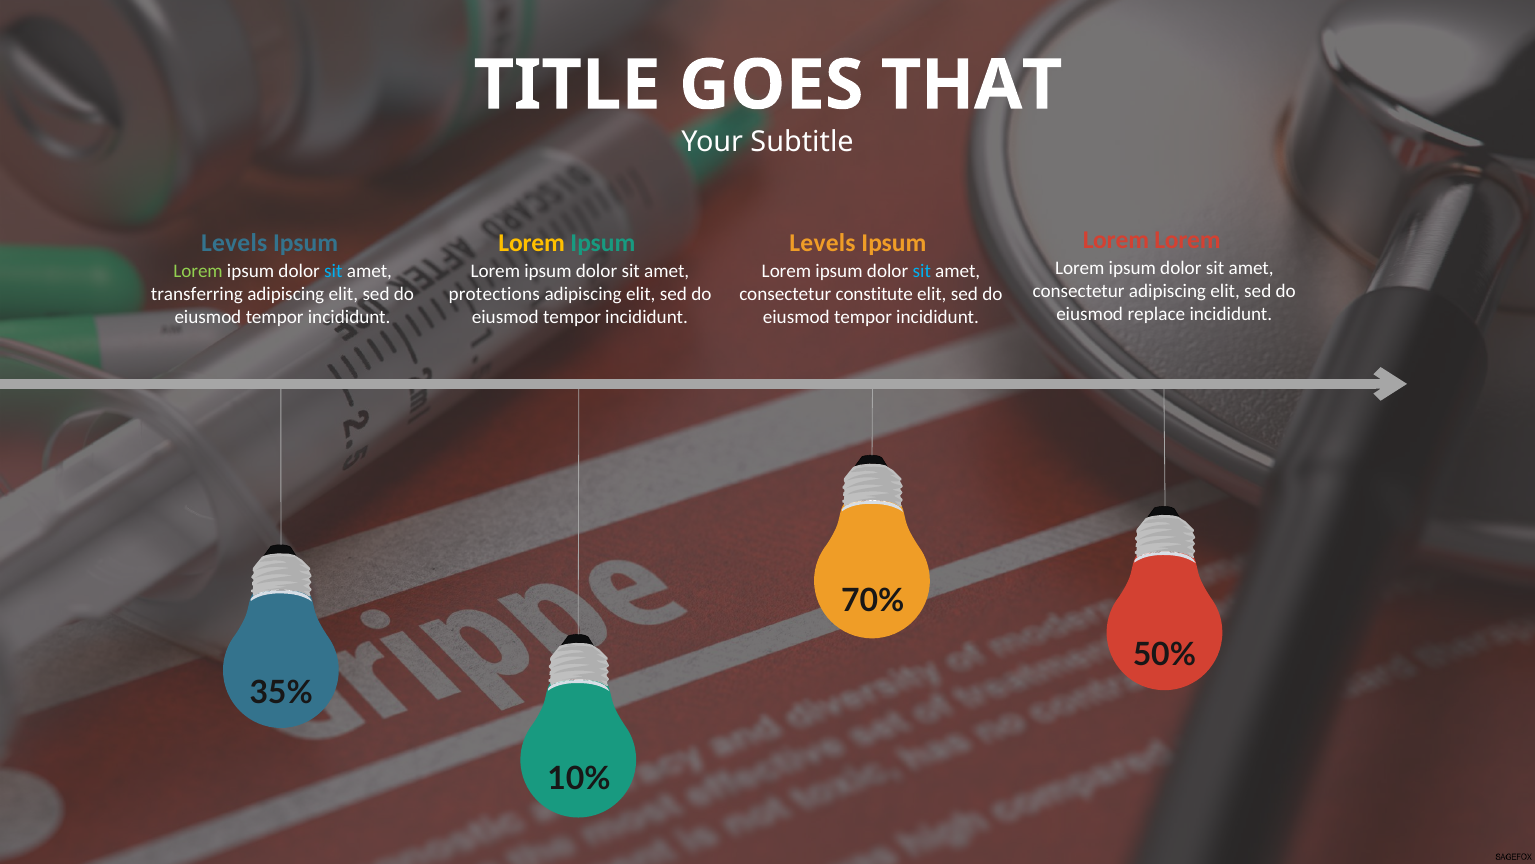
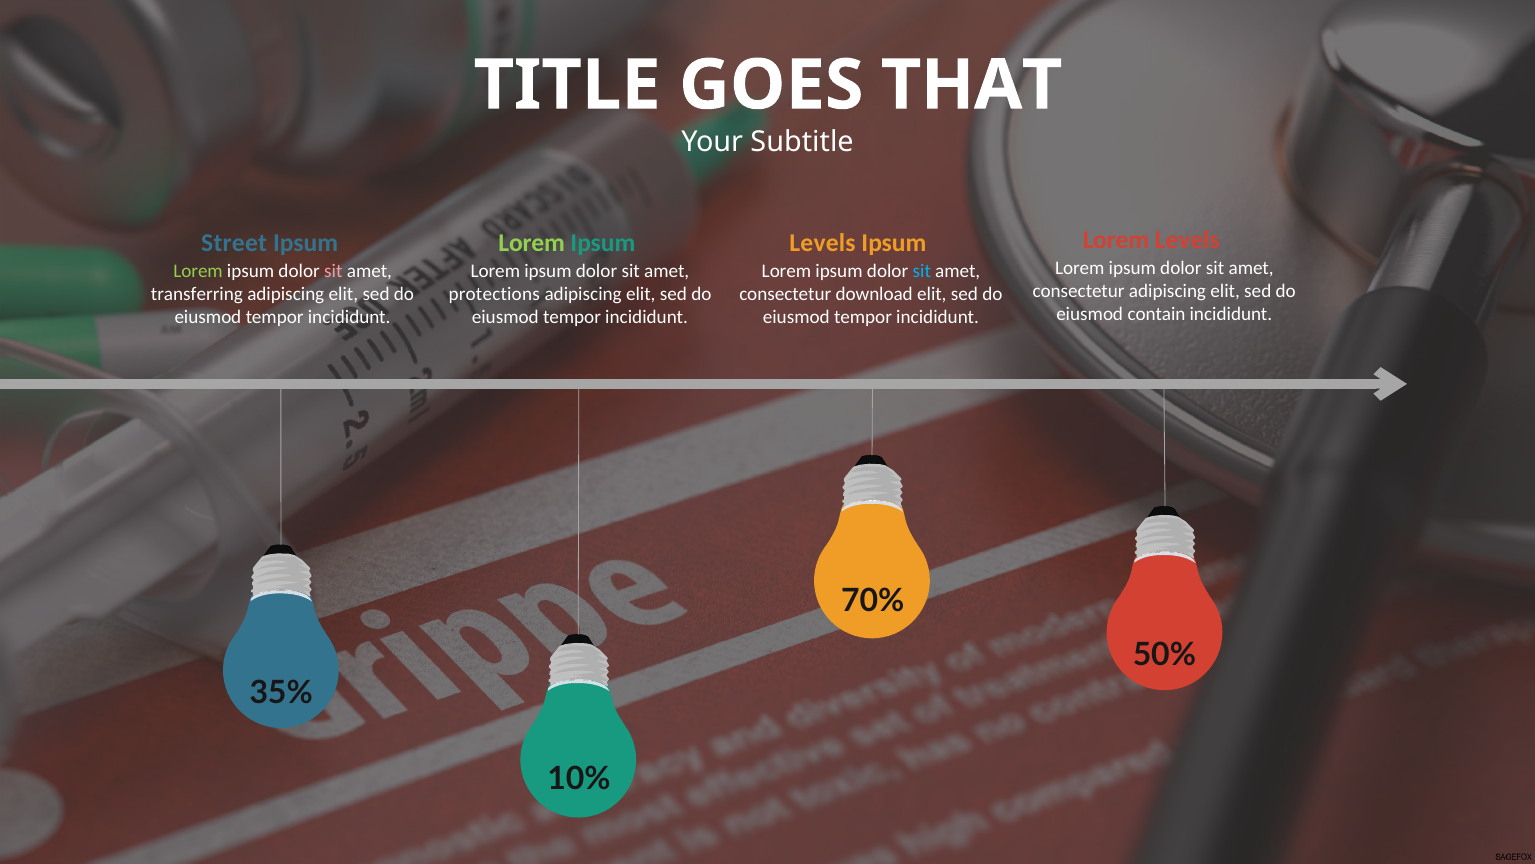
Lorem at (1187, 240): Lorem -> Levels
Lorem at (532, 243) colour: yellow -> light green
Levels at (234, 243): Levels -> Street
sit at (333, 271) colour: light blue -> pink
constitute: constitute -> download
replace: replace -> contain
